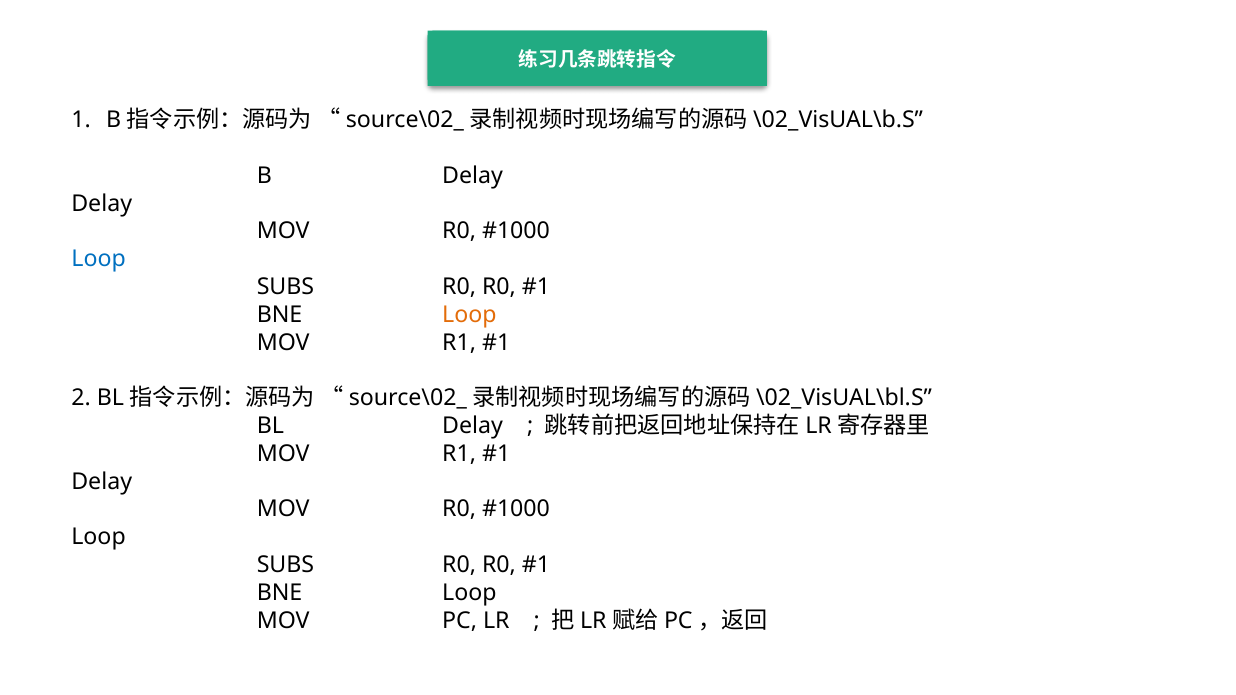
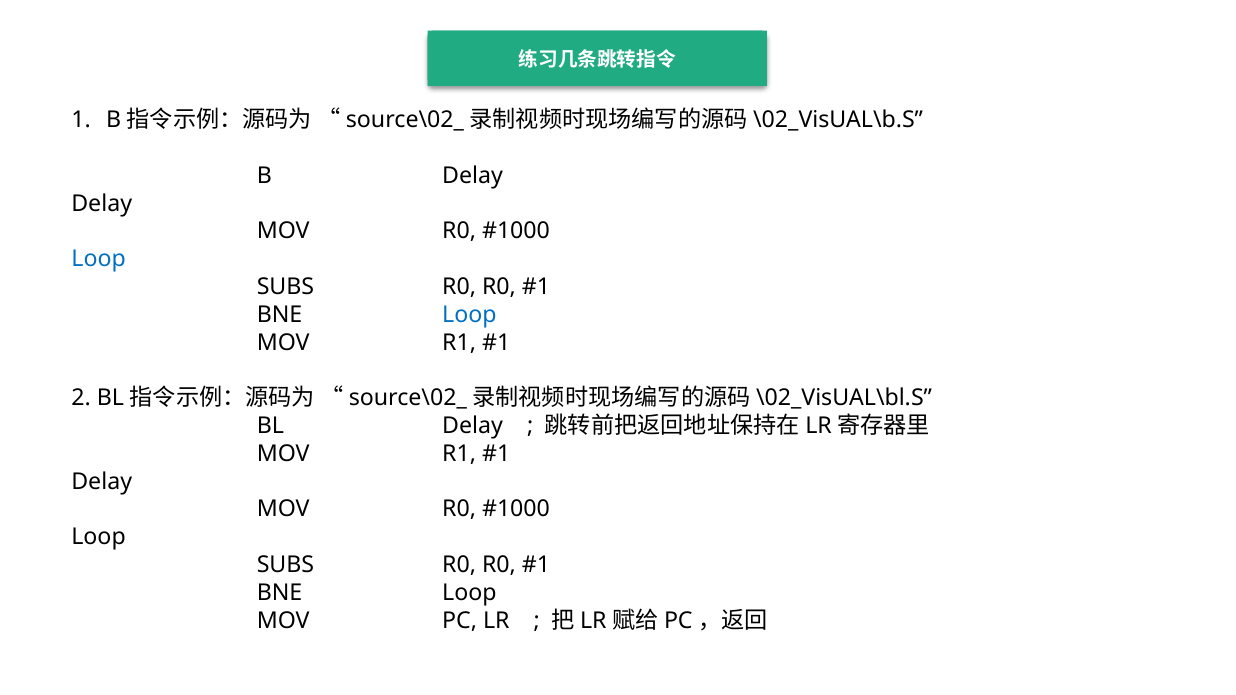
Loop at (469, 315) colour: orange -> blue
